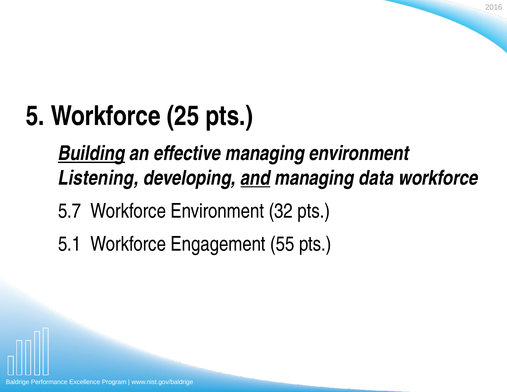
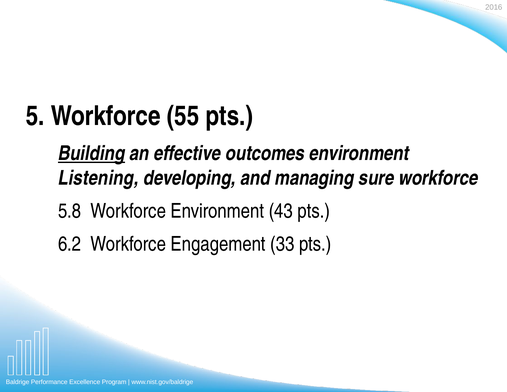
25: 25 -> 55
effective managing: managing -> outcomes
and underline: present -> none
data: data -> sure
5.7: 5.7 -> 5.8
32: 32 -> 43
5.1: 5.1 -> 6.2
55: 55 -> 33
